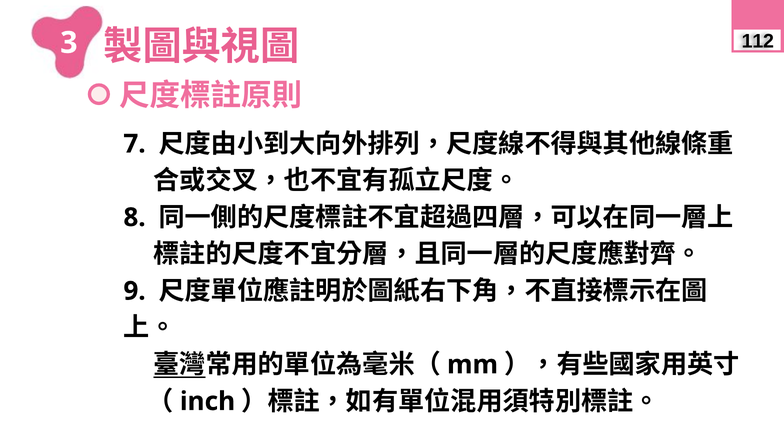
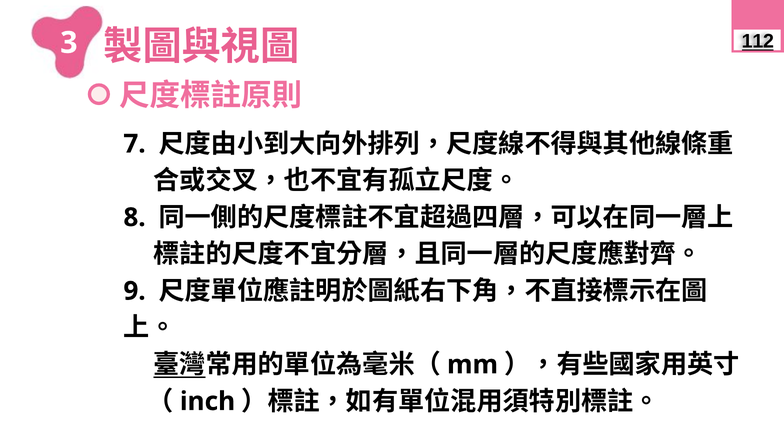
112 underline: none -> present
